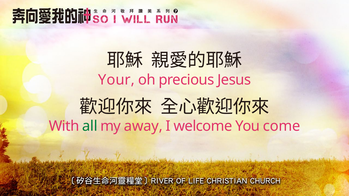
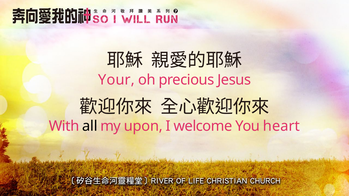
all colour: green -> black
away: away -> upon
come: come -> heart
